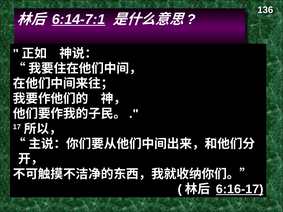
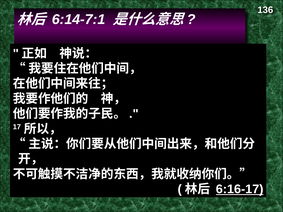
6:14-7:1 underline: present -> none
